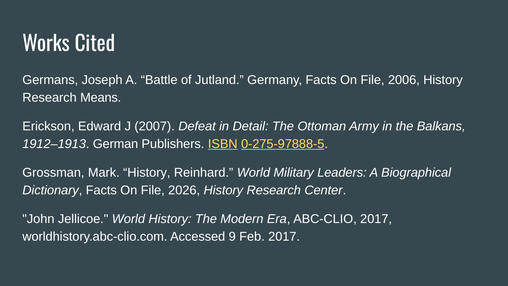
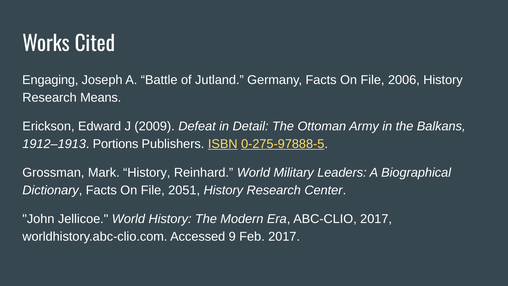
Germans: Germans -> Engaging
2007: 2007 -> 2009
German: German -> Portions
2026: 2026 -> 2051
